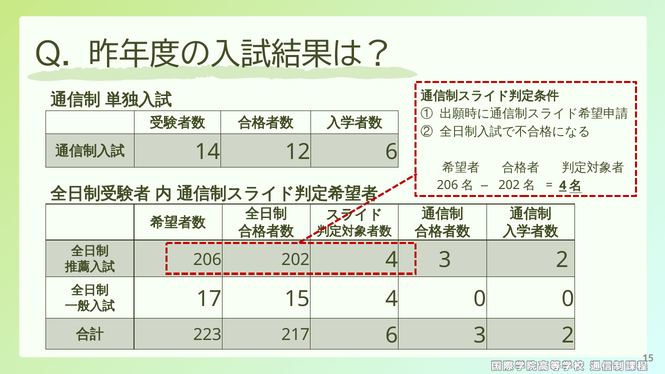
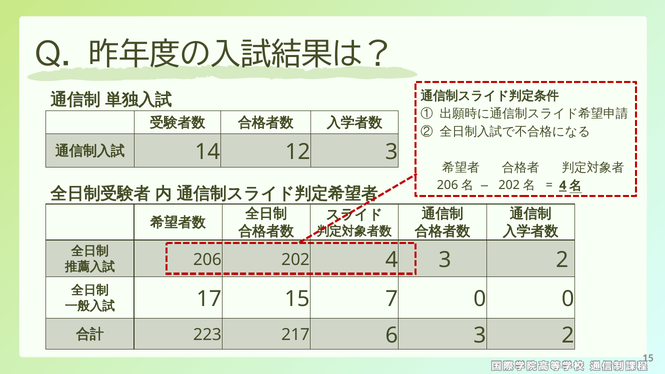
12 6: 6 -> 3
15 4: 4 -> 7
